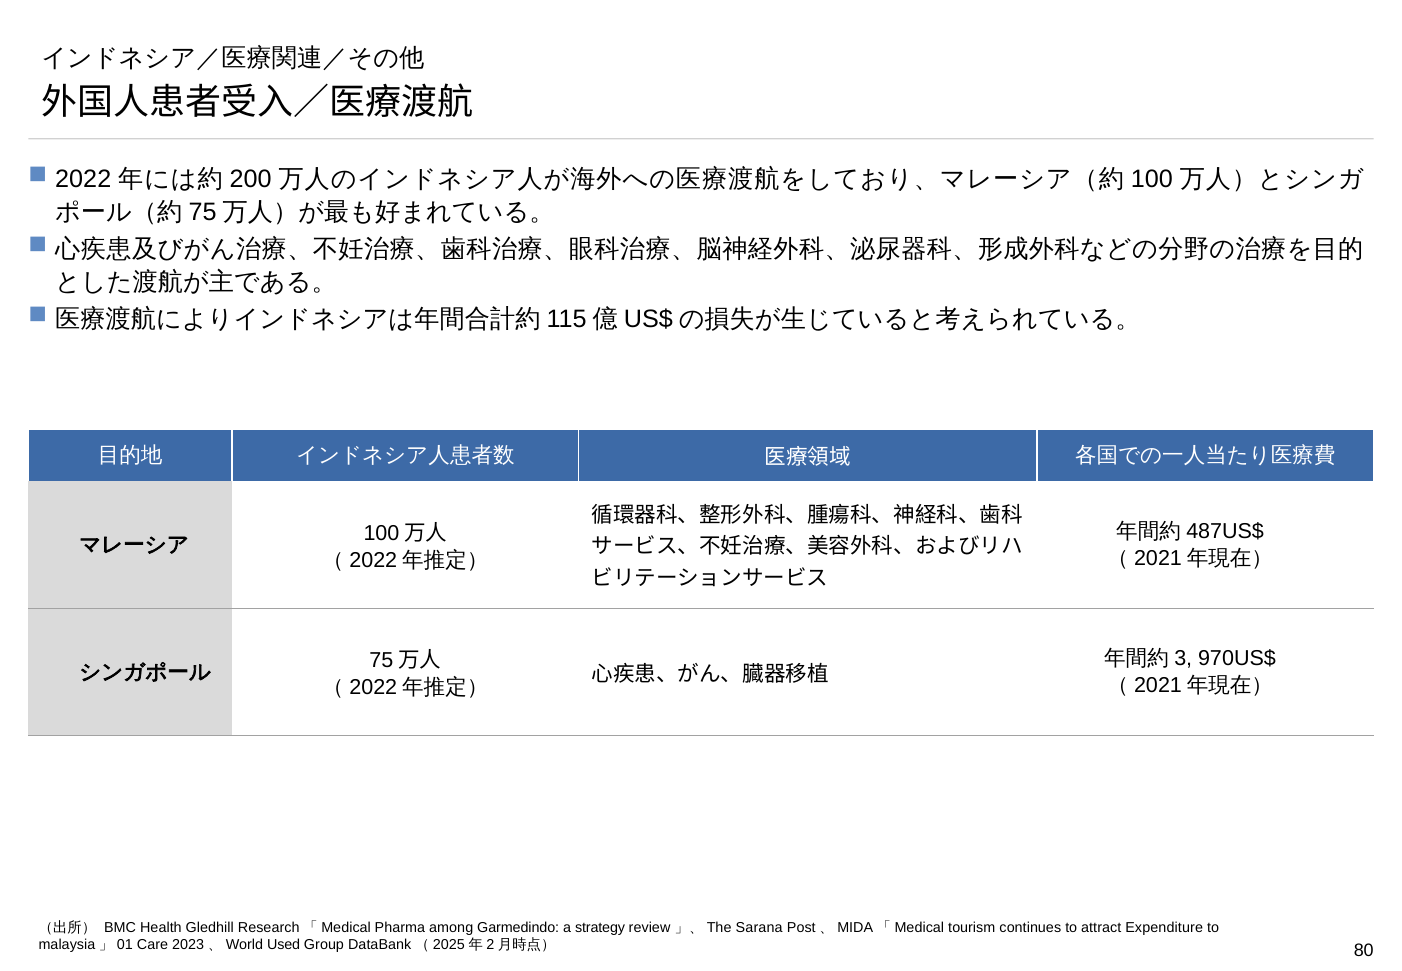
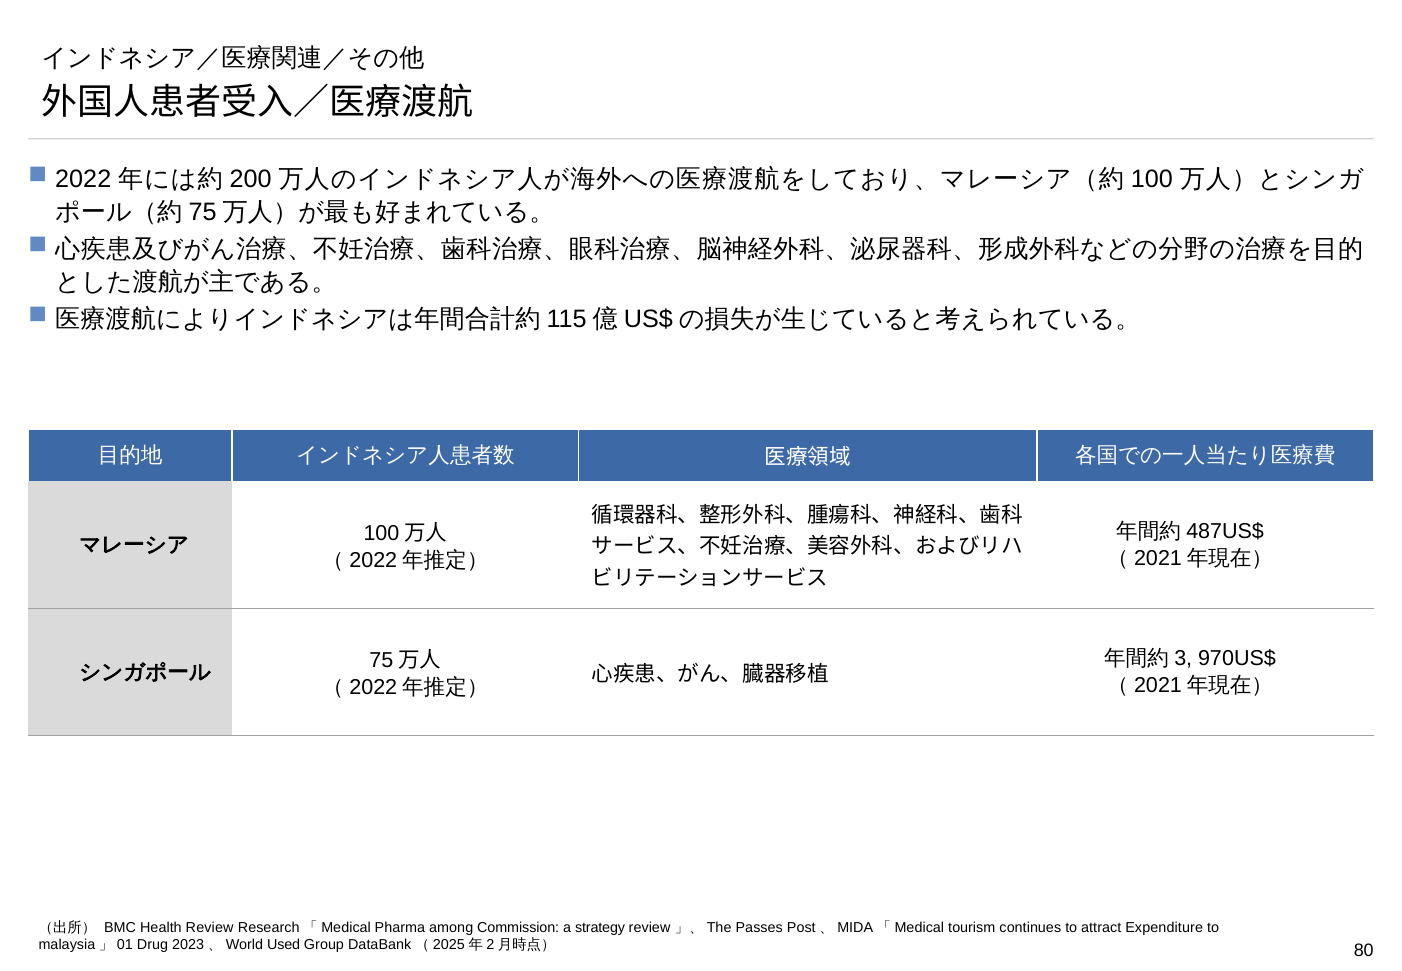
Health Gledhill: Gledhill -> Review
Garmedindo: Garmedindo -> Commission
Sarana: Sarana -> Passes
Care: Care -> Drug
